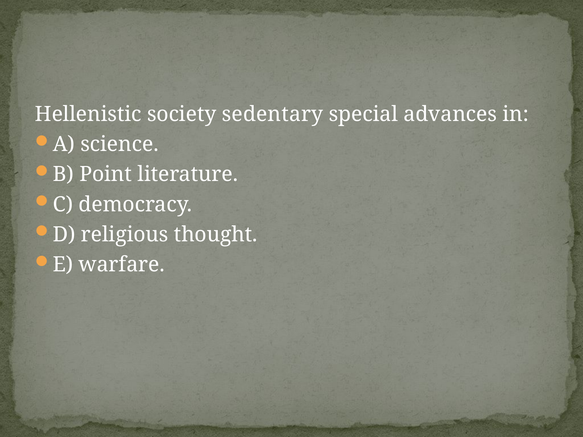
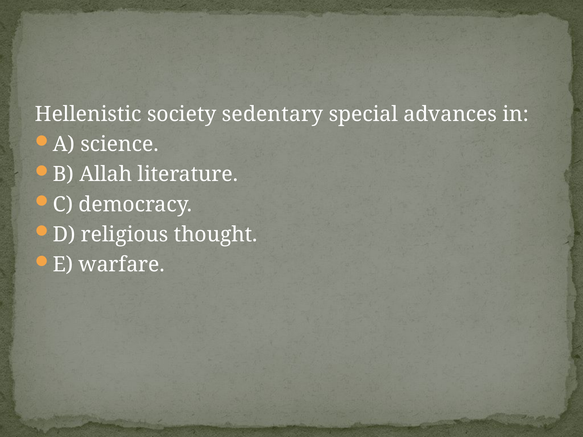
Point: Point -> Allah
